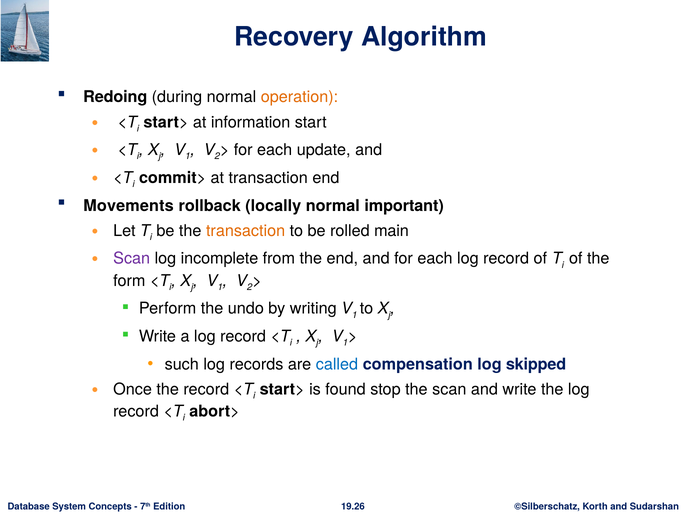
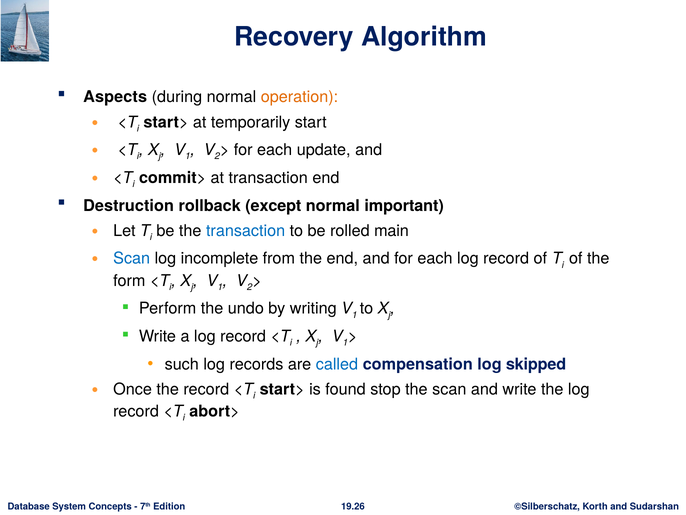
Redoing: Redoing -> Aspects
information: information -> temporarily
Movements: Movements -> Destruction
locally: locally -> except
transaction at (246, 231) colour: orange -> blue
Scan at (132, 258) colour: purple -> blue
